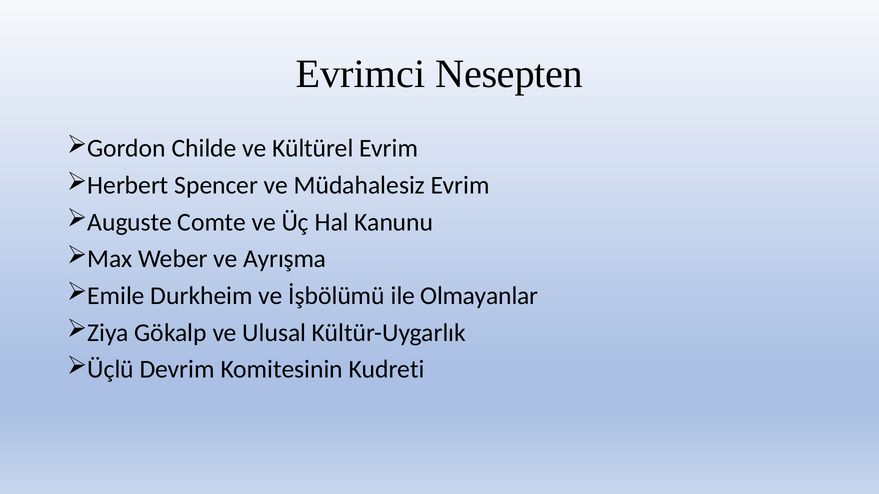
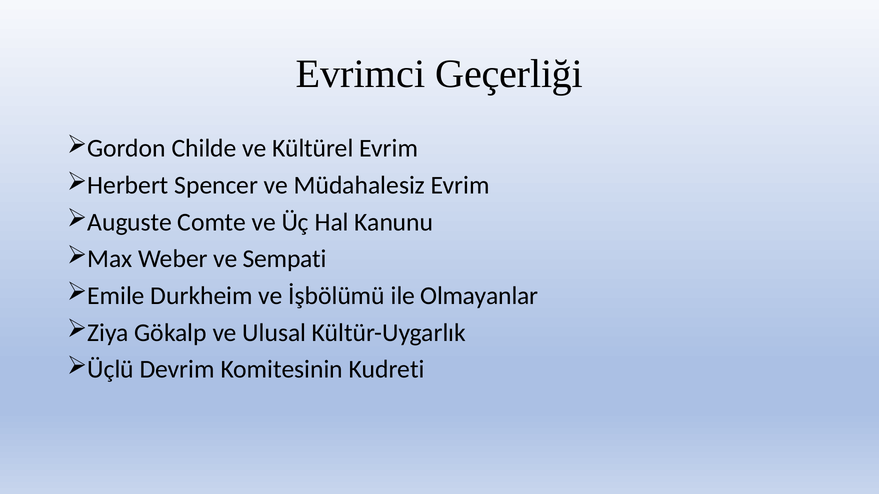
Nesepten: Nesepten -> Geçerliği
Ayrışma: Ayrışma -> Sempati
